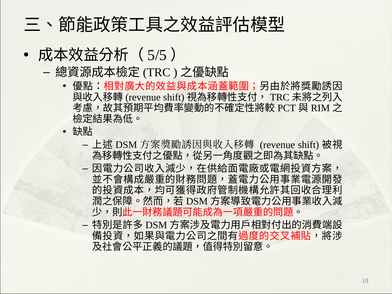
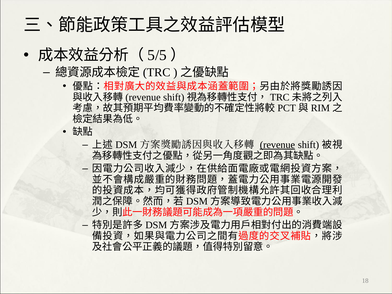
revenue underline: none -> present
